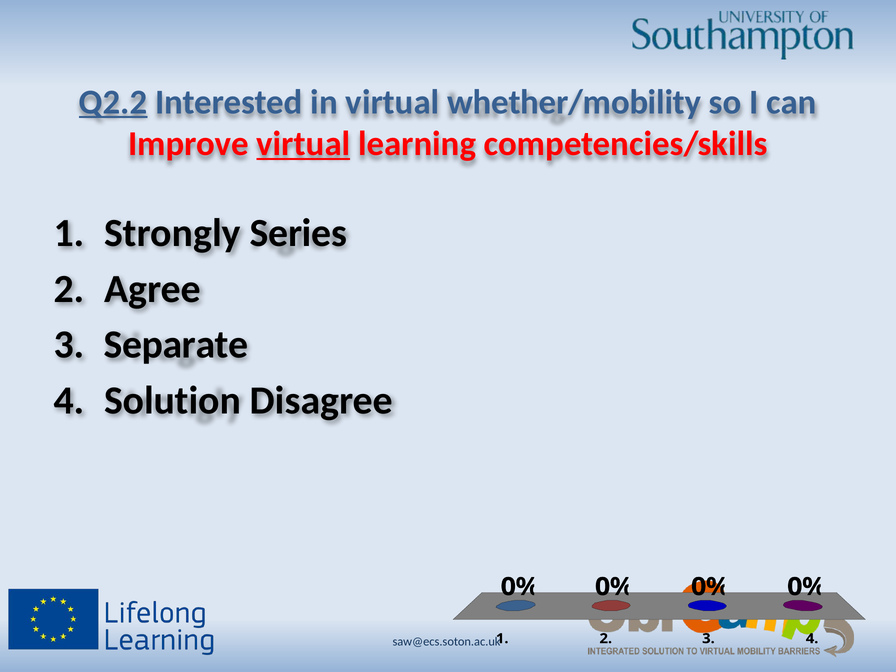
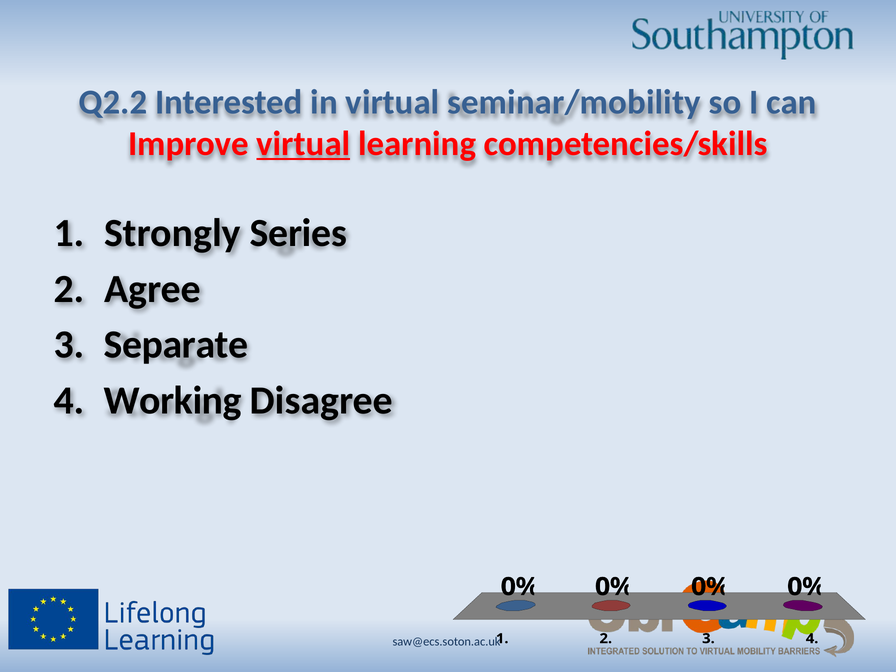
Q2.2 underline: present -> none
whether/mobility: whether/mobility -> seminar/mobility
Solution: Solution -> Working
